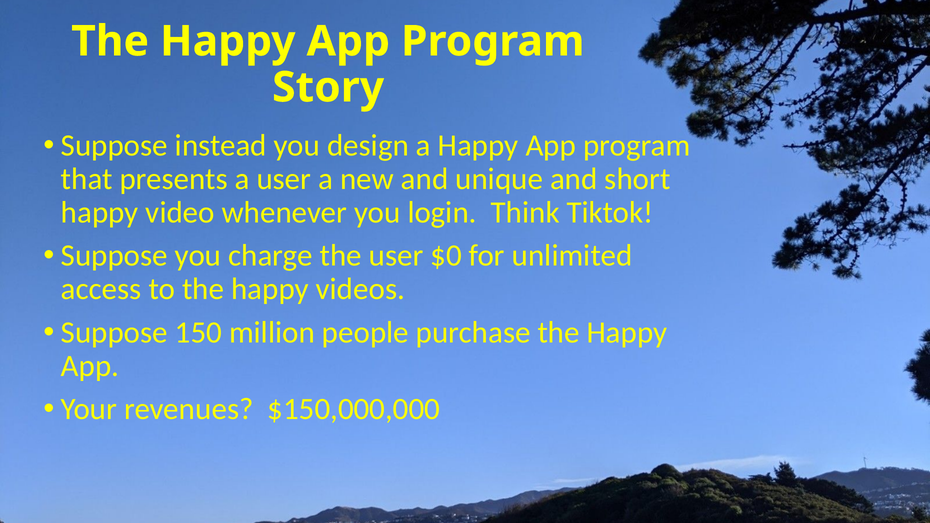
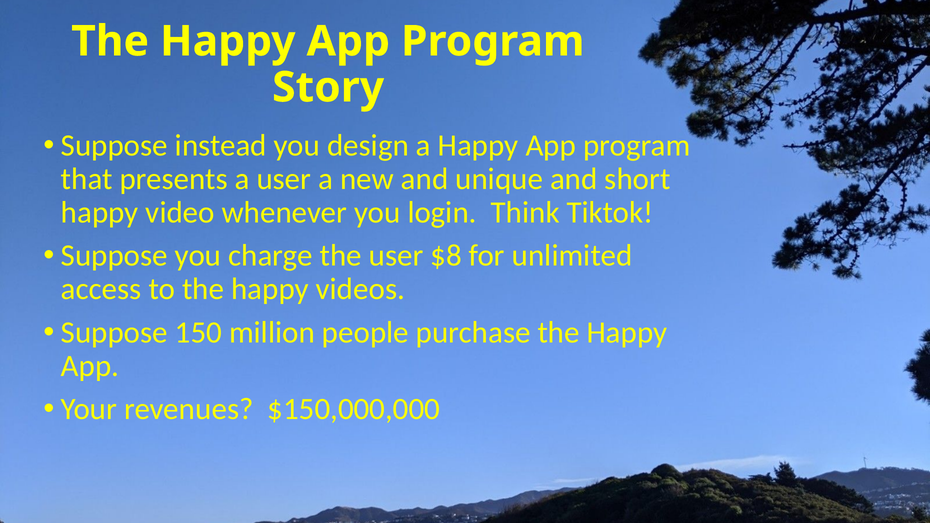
$0: $0 -> $8
